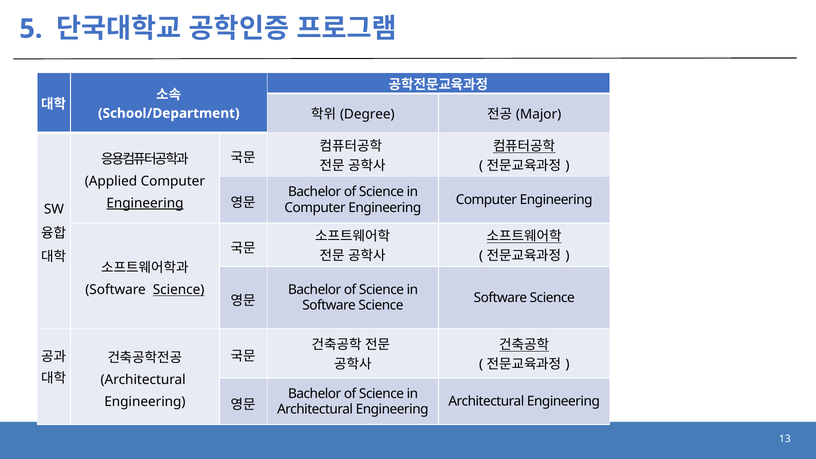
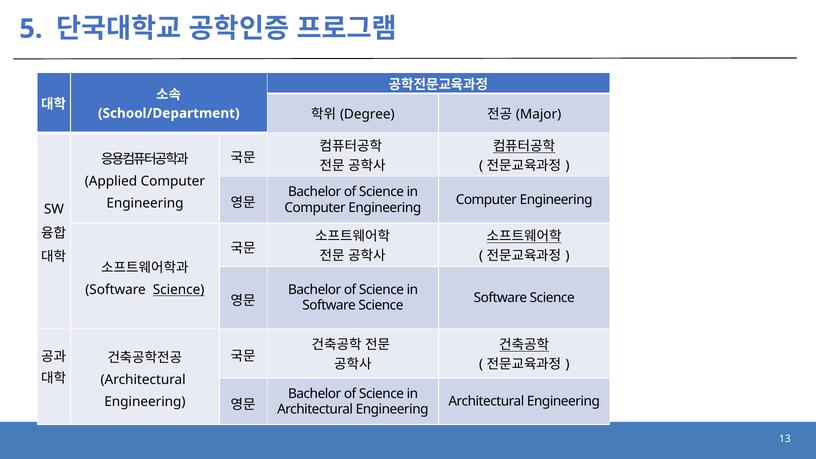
Engineering at (145, 203) underline: present -> none
